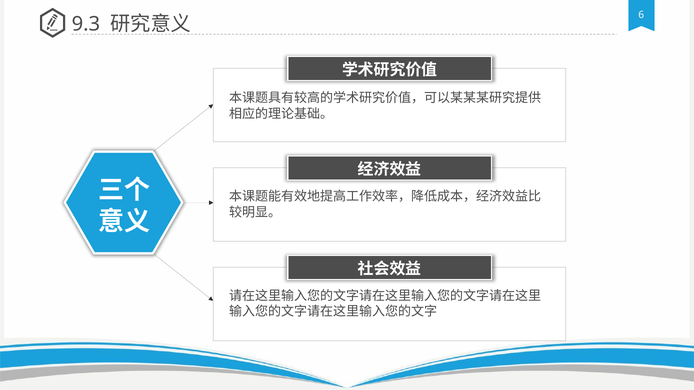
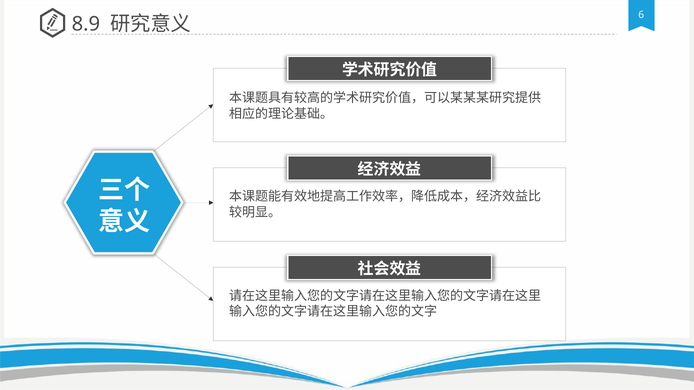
9.3: 9.3 -> 8.9
